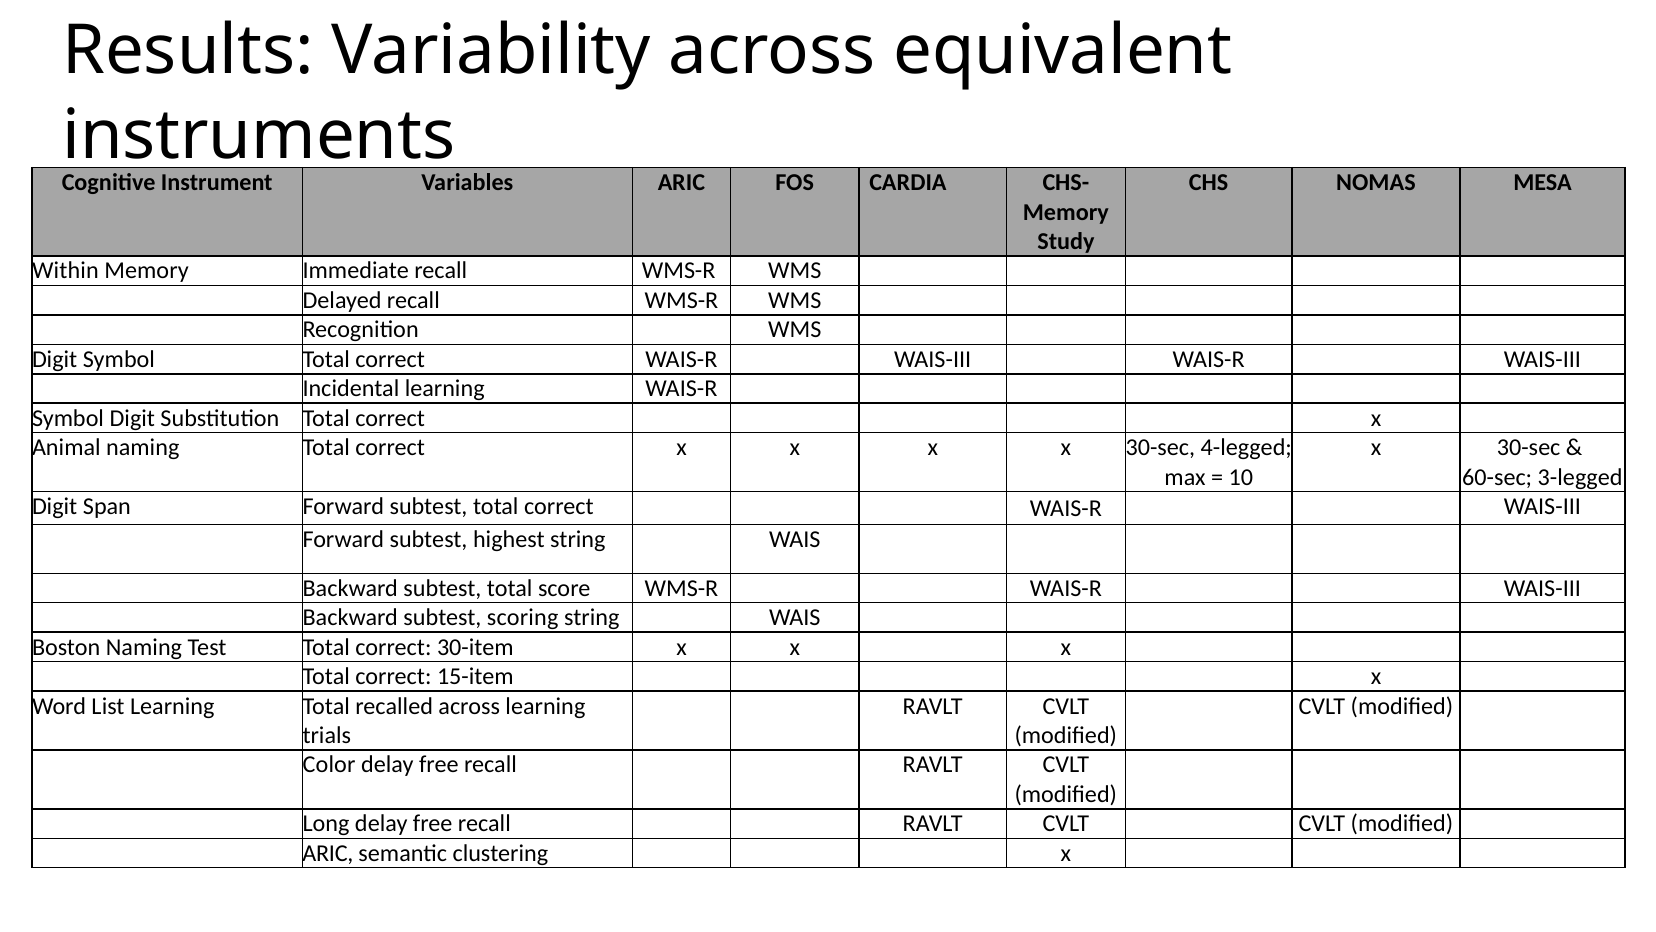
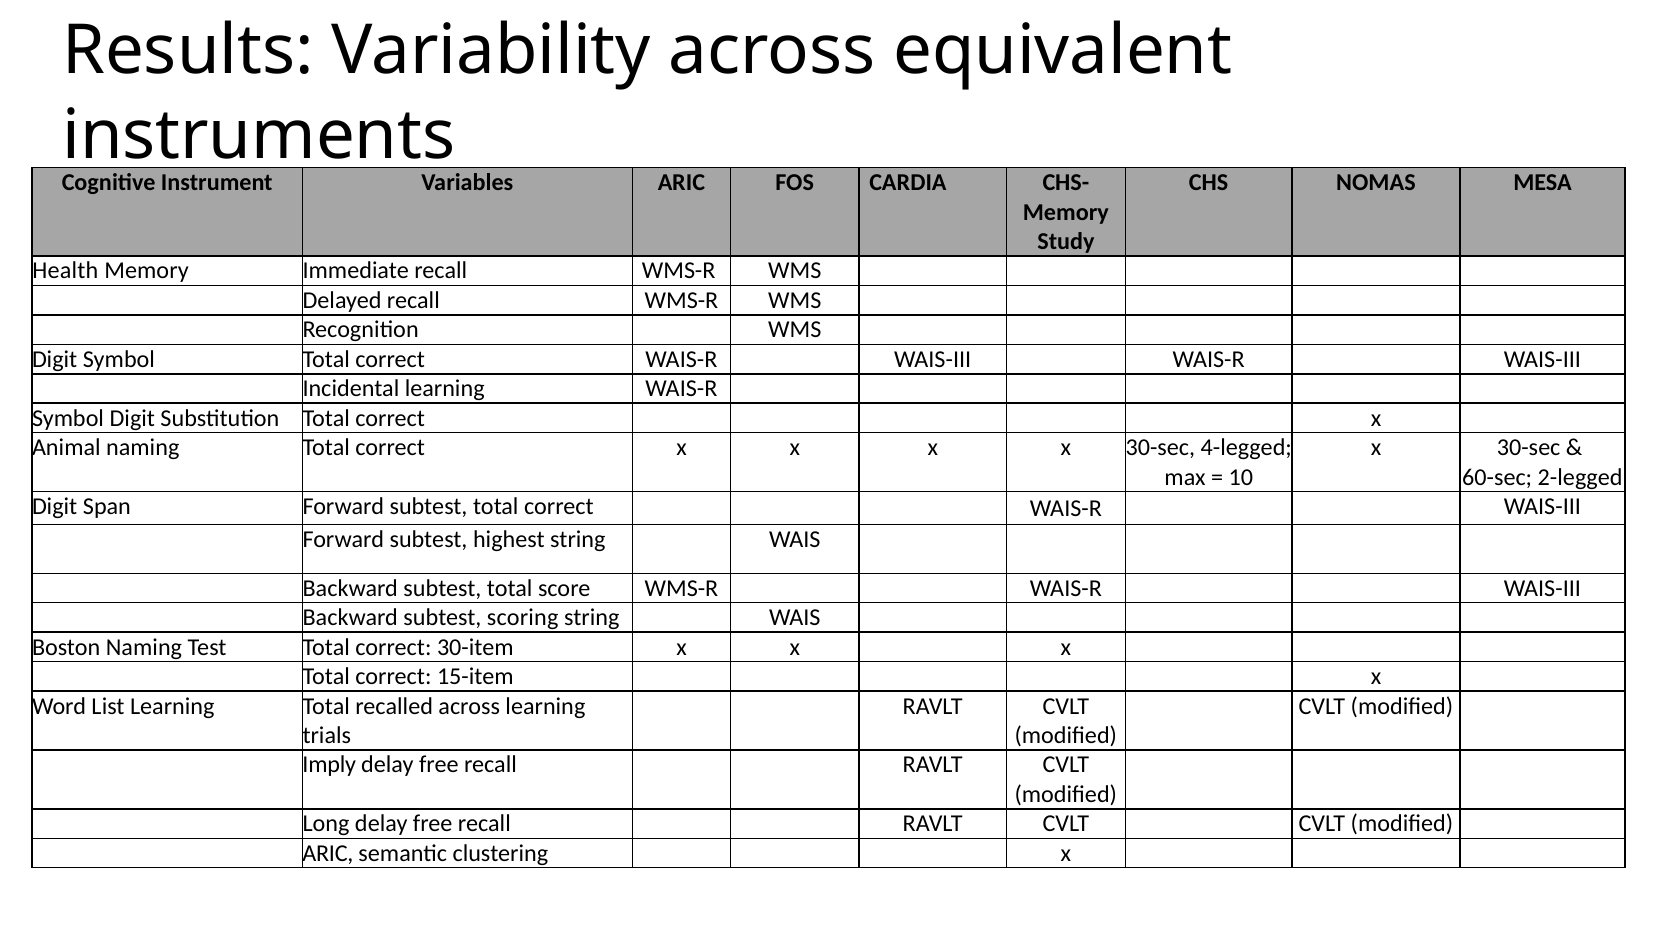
Within: Within -> Health
3-legged: 3-legged -> 2-legged
Color: Color -> Imply
